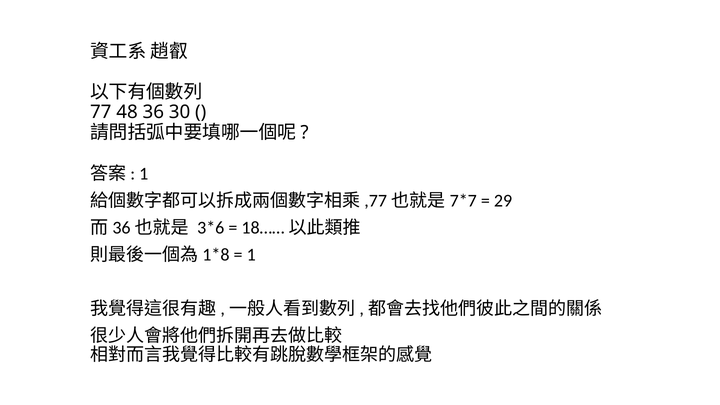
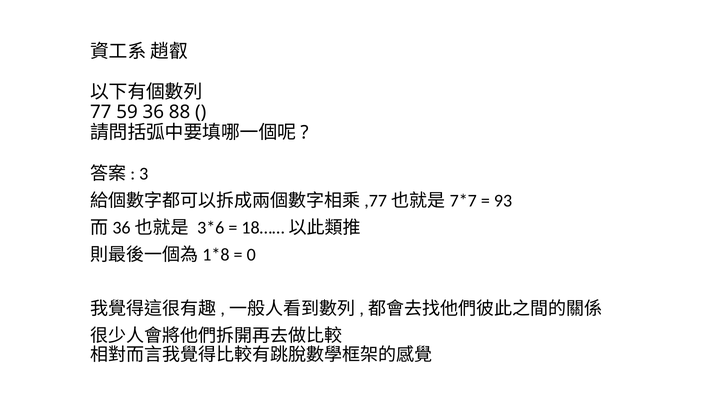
48: 48 -> 59
30: 30 -> 88
1 at (144, 174): 1 -> 3
29: 29 -> 93
1 at (251, 255): 1 -> 0
